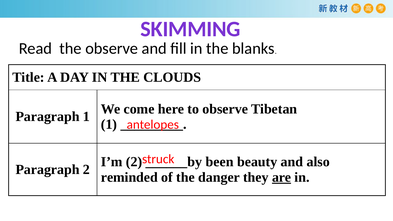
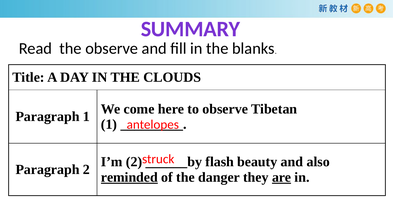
SKIMMING: SKIMMING -> SUMMARY
been: been -> flash
reminded underline: none -> present
